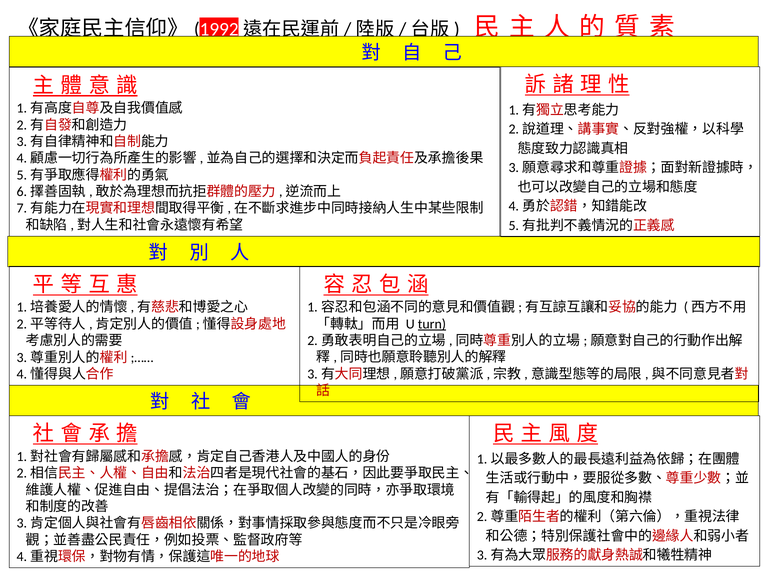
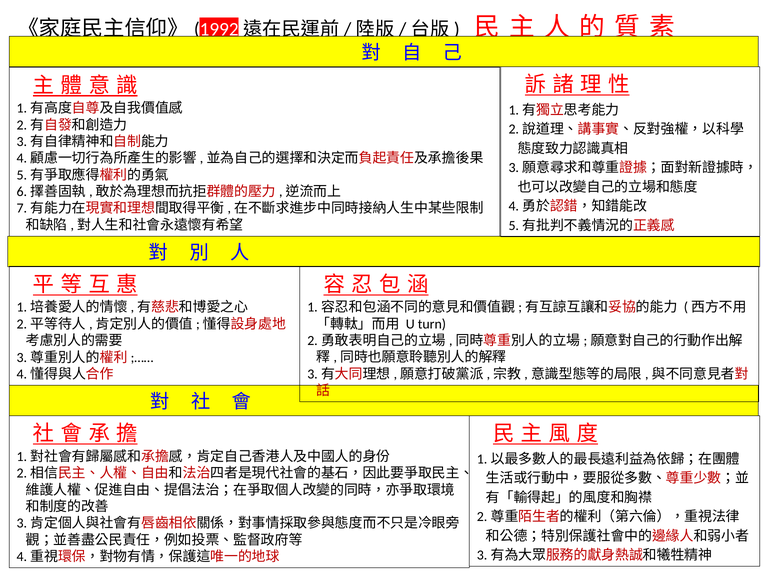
turn underline: present -> none
